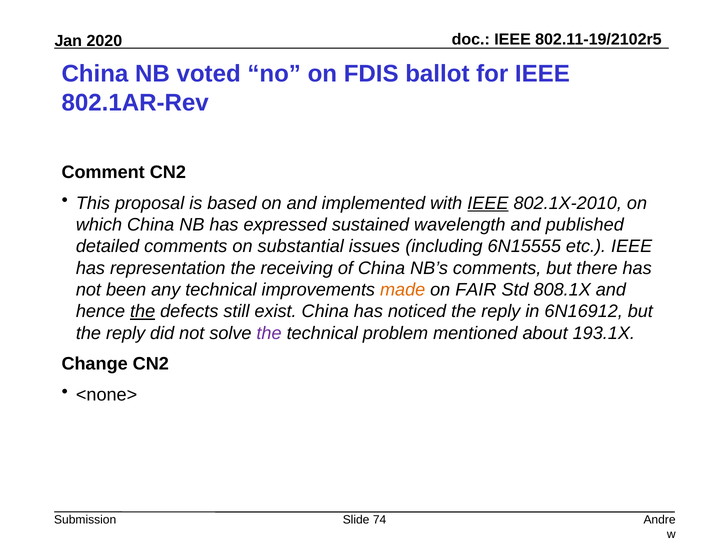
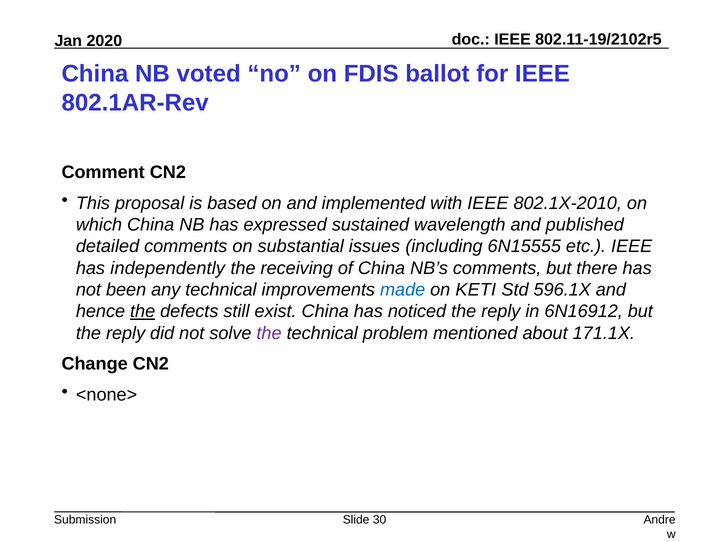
IEEE at (488, 203) underline: present -> none
representation: representation -> independently
made colour: orange -> blue
FAIR: FAIR -> KETI
808.1X: 808.1X -> 596.1X
193.1X: 193.1X -> 171.1X
74: 74 -> 30
